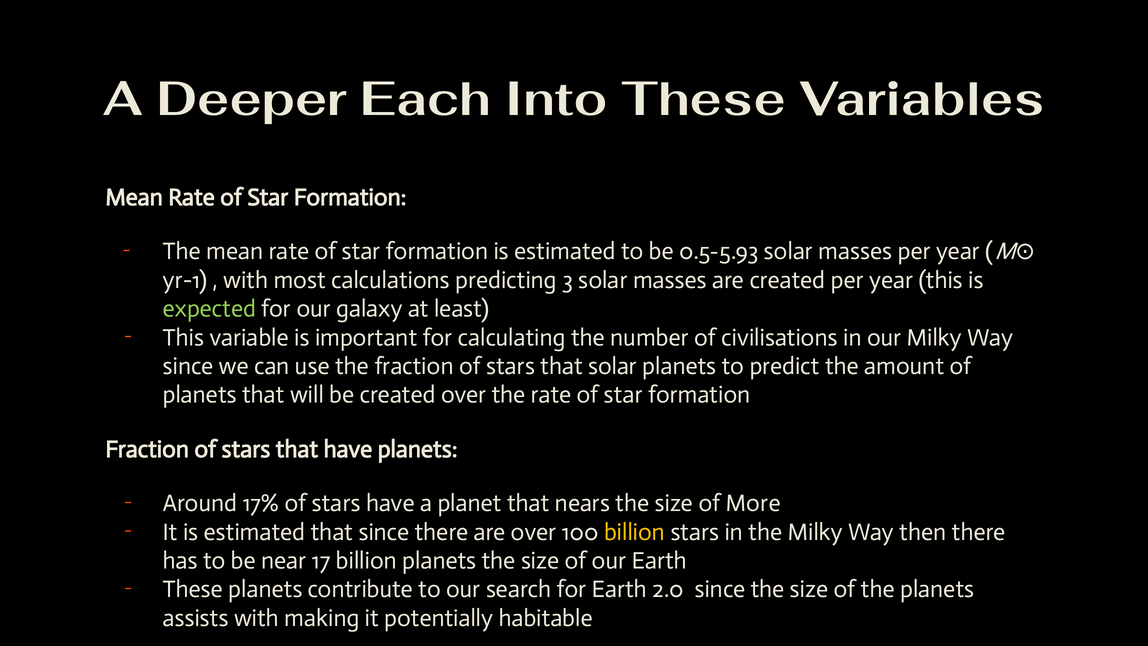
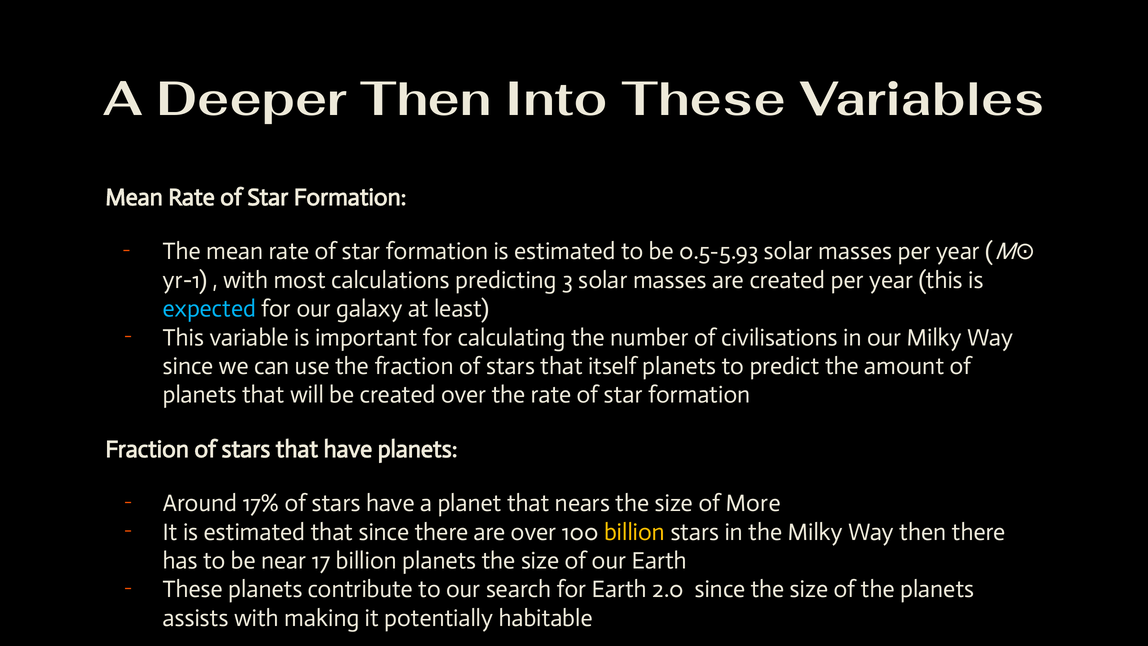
Deeper Each: Each -> Then
expected colour: light green -> light blue
that solar: solar -> itself
